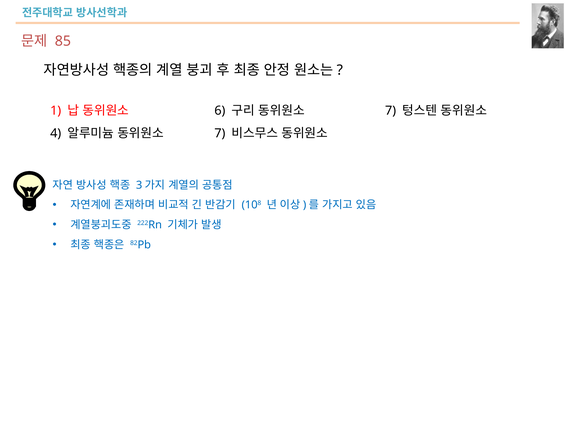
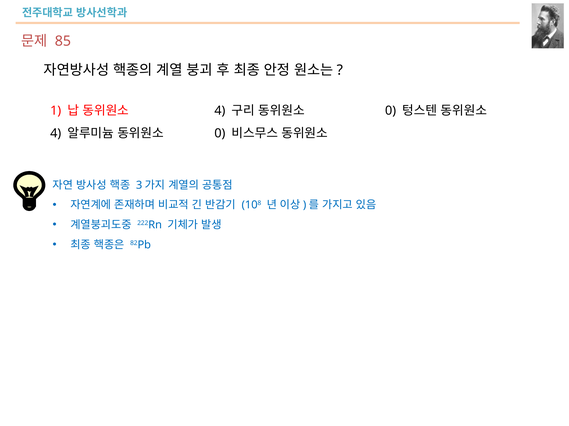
6 at (220, 111): 6 -> 4
7 at (391, 111): 7 -> 0
7 at (220, 134): 7 -> 0
